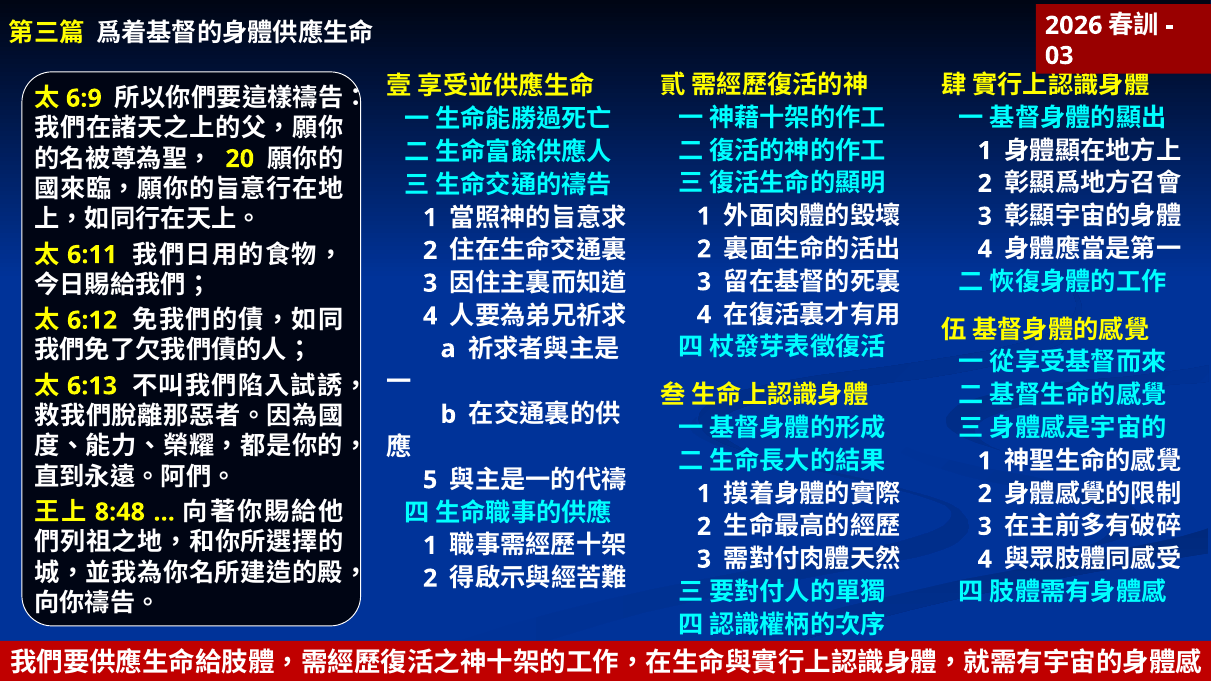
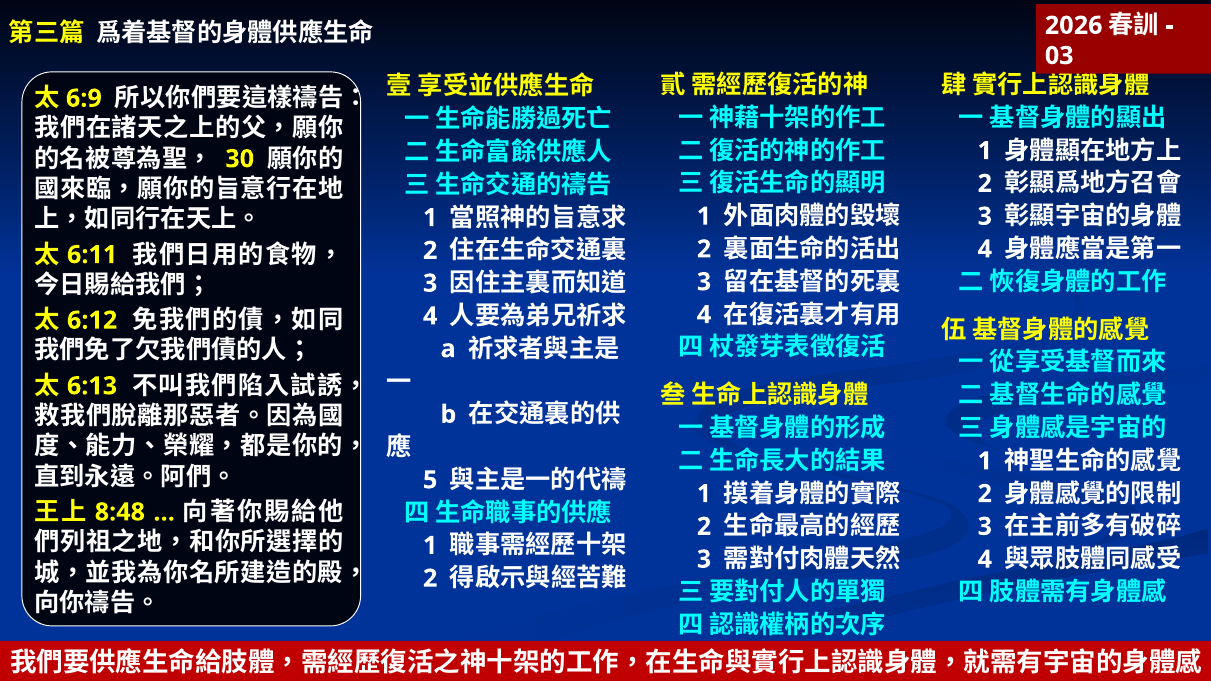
20: 20 -> 30
